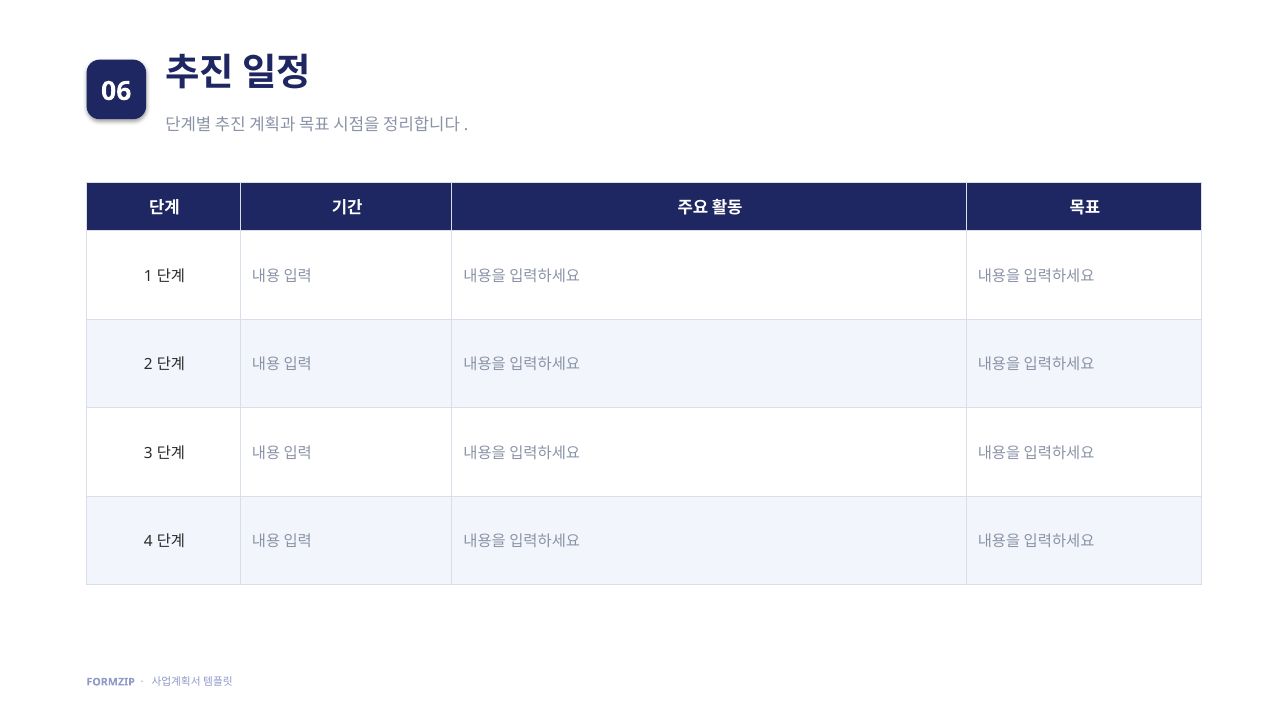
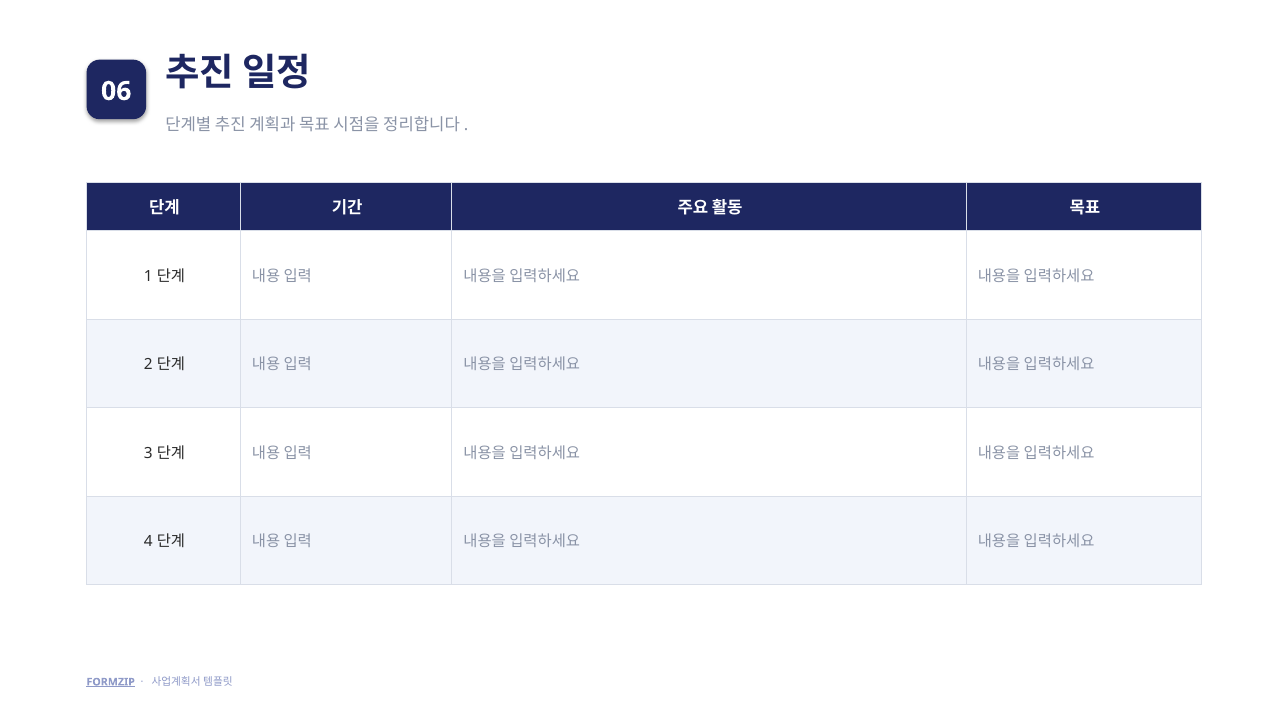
FORMZIP underline: none -> present
